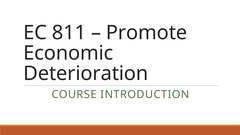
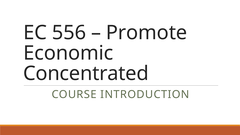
811: 811 -> 556
Deterioration: Deterioration -> Concentrated
